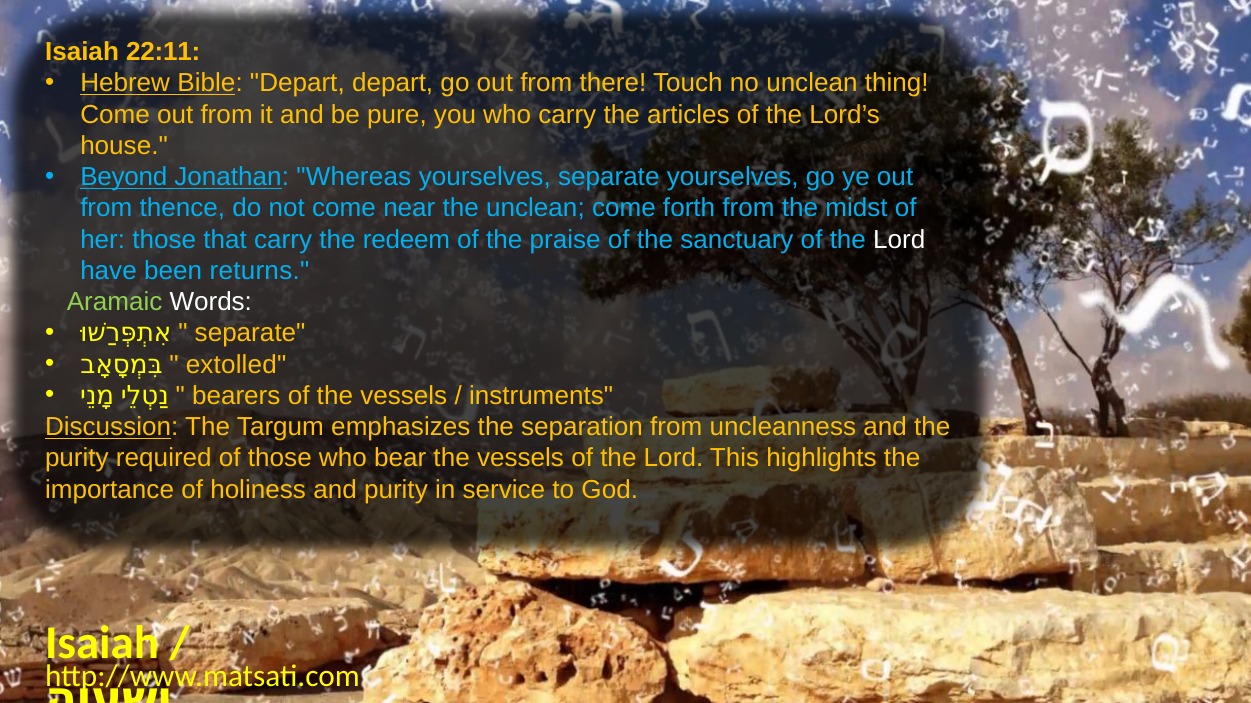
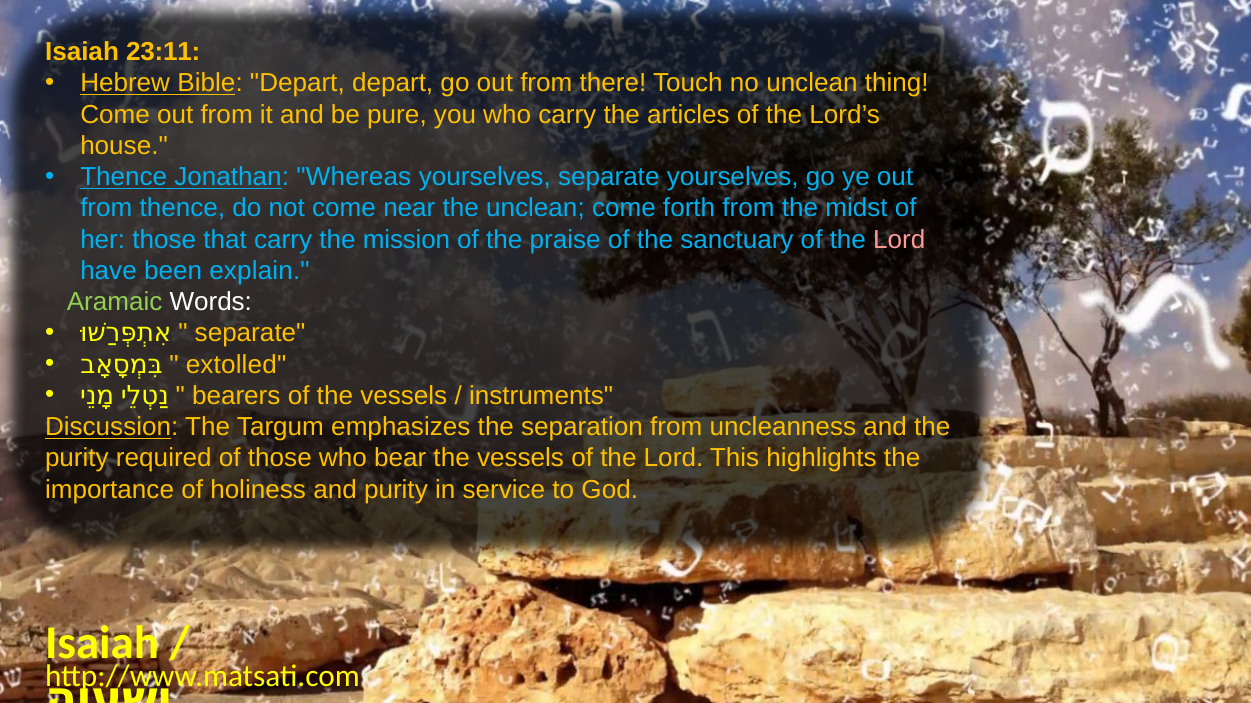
22:11: 22:11 -> 23:11
Beyond at (124, 177): Beyond -> Thence
redeem: redeem -> mission
Lord at (899, 240) colour: white -> pink
returns: returns -> explain
